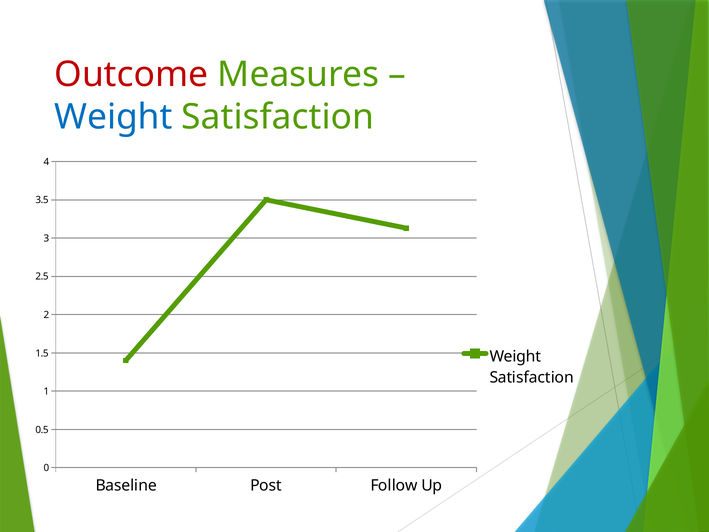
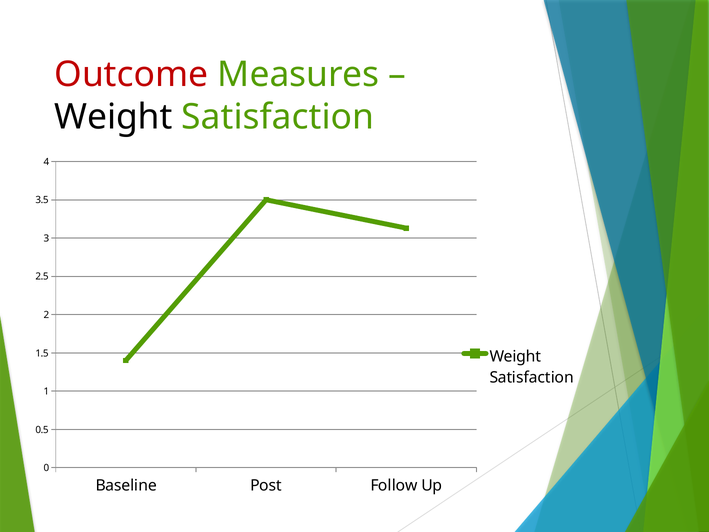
Weight at (113, 117) colour: blue -> black
